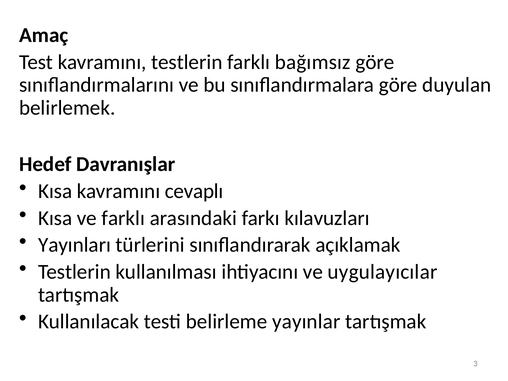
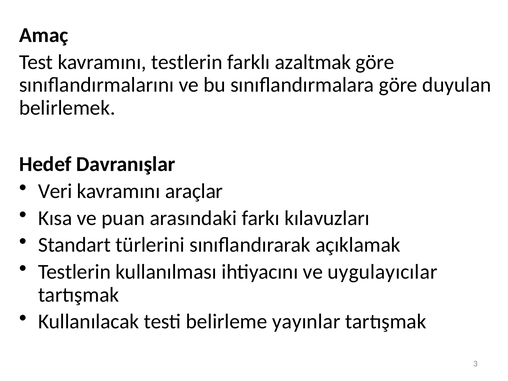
bağımsız: bağımsız -> azaltmak
Kısa at (55, 191): Kısa -> Veri
cevaplı: cevaplı -> araçlar
ve farklı: farklı -> puan
Yayınları: Yayınları -> Standart
